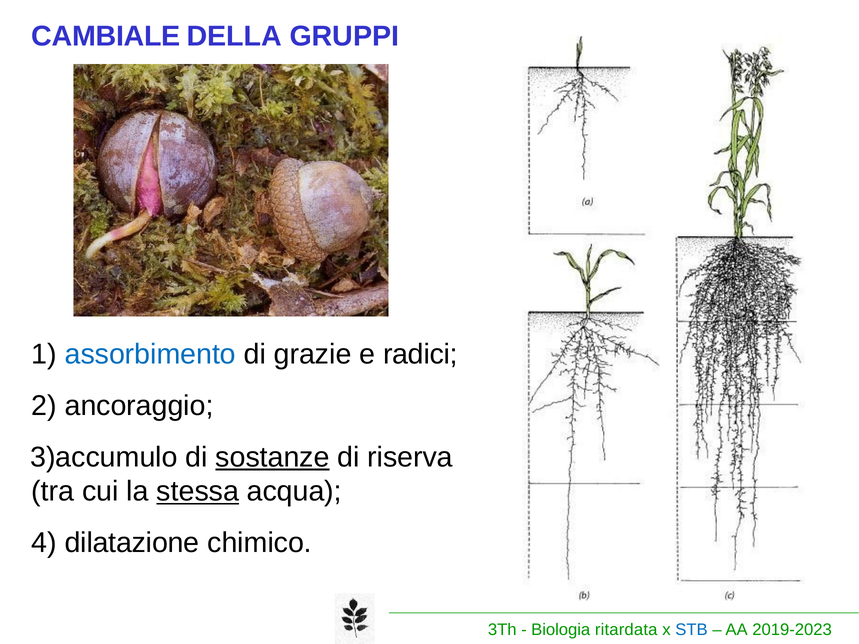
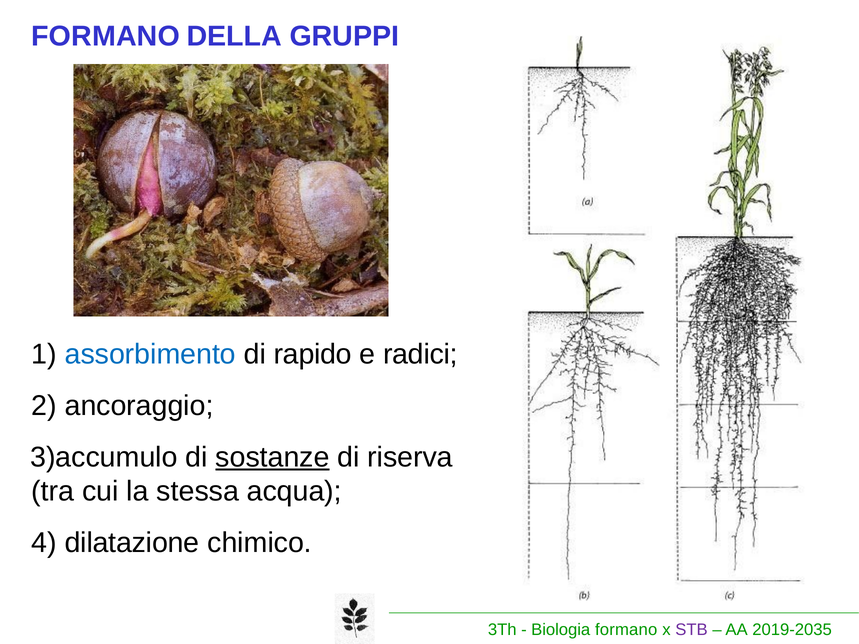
CAMBIALE at (106, 36): CAMBIALE -> FORMANO
grazie: grazie -> rapido
stessa underline: present -> none
Biologia ritardata: ritardata -> formano
STB colour: blue -> purple
2019-2023: 2019-2023 -> 2019-2035
